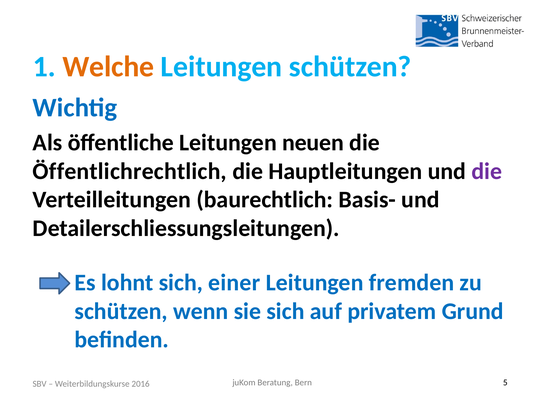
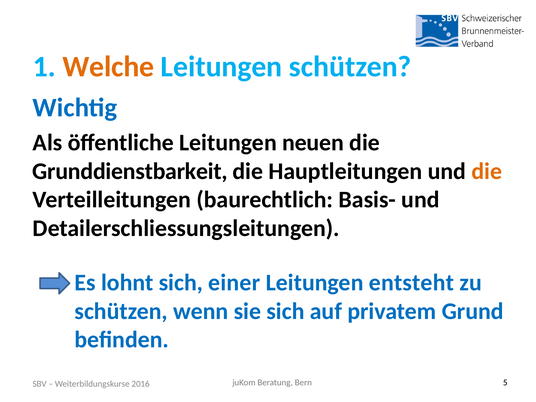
Öffentlichrechtlich: Öffentlichrechtlich -> Grunddienstbarkeit
die at (487, 171) colour: purple -> orange
fremden: fremden -> entsteht
